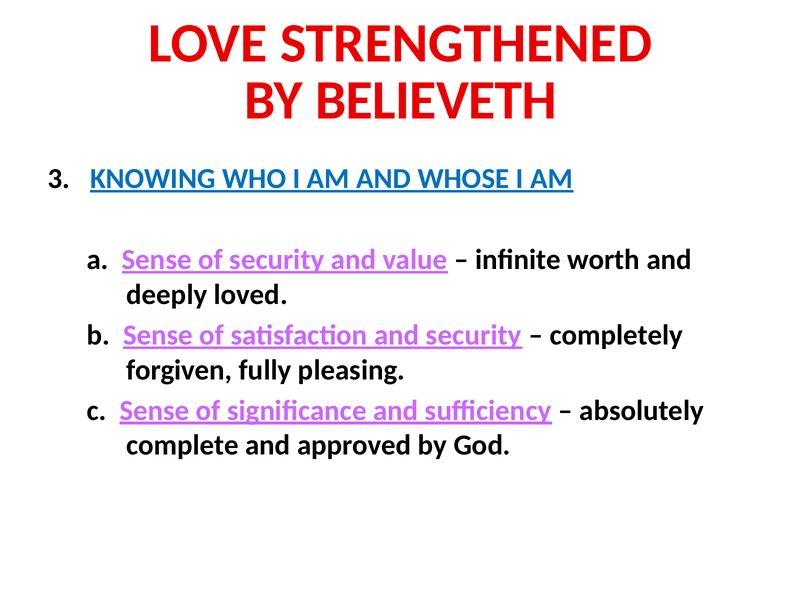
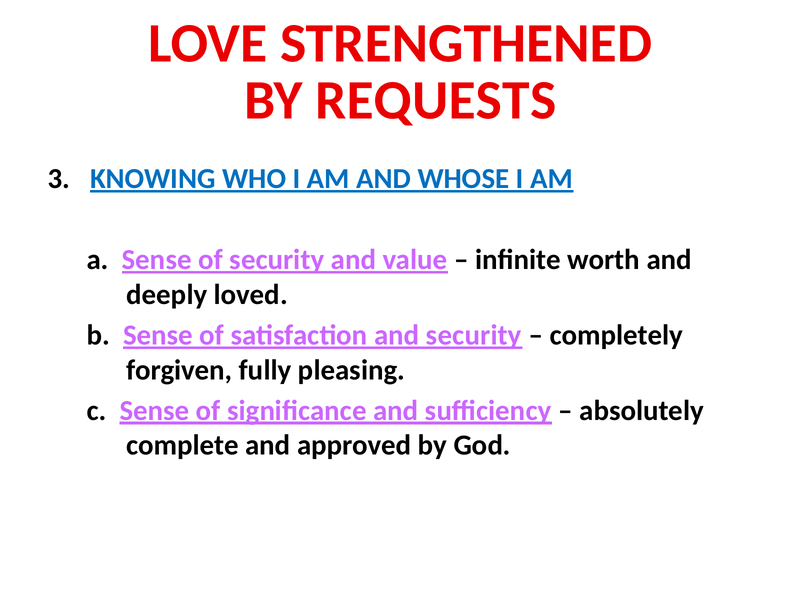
BELIEVETH: BELIEVETH -> REQUESTS
